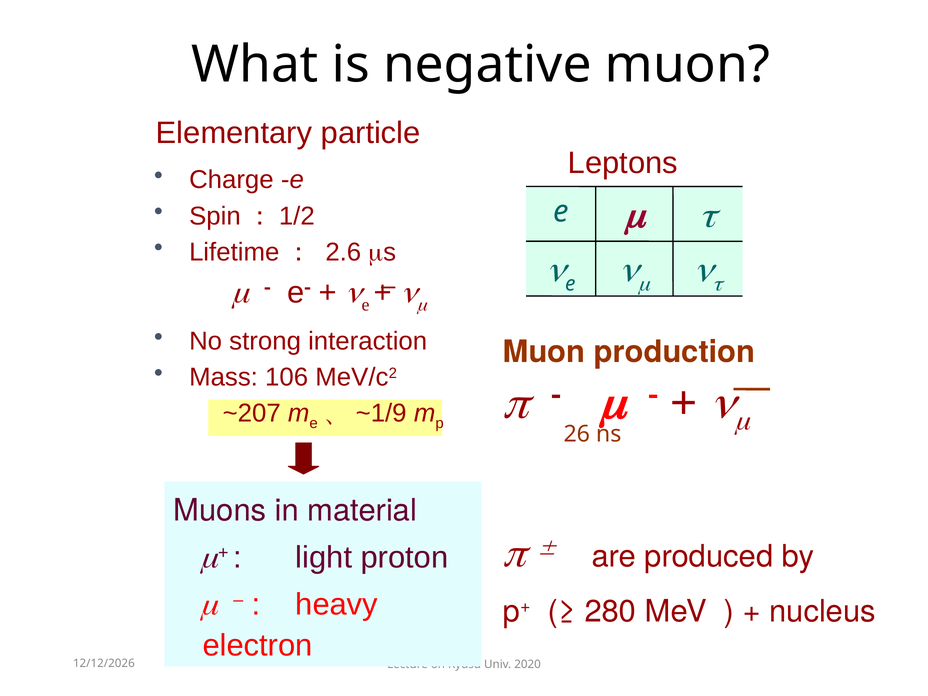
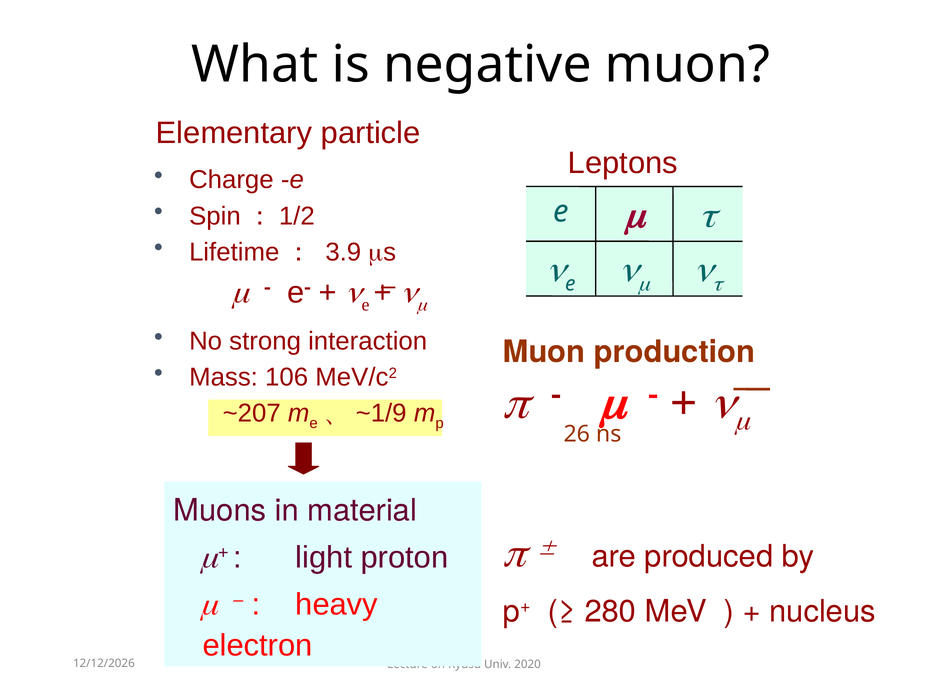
2.6: 2.6 -> 3.9
